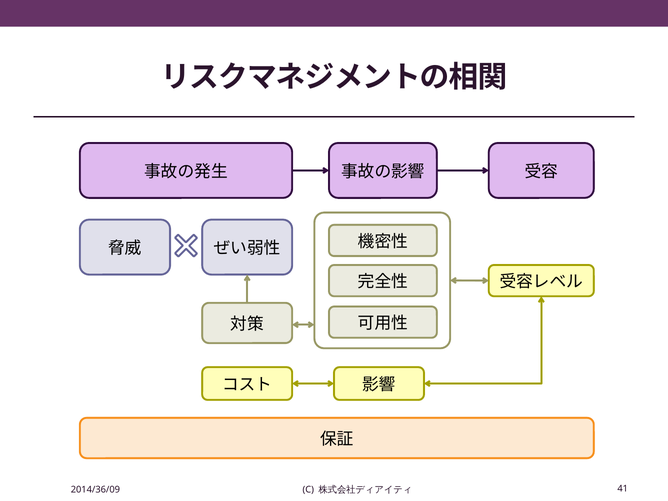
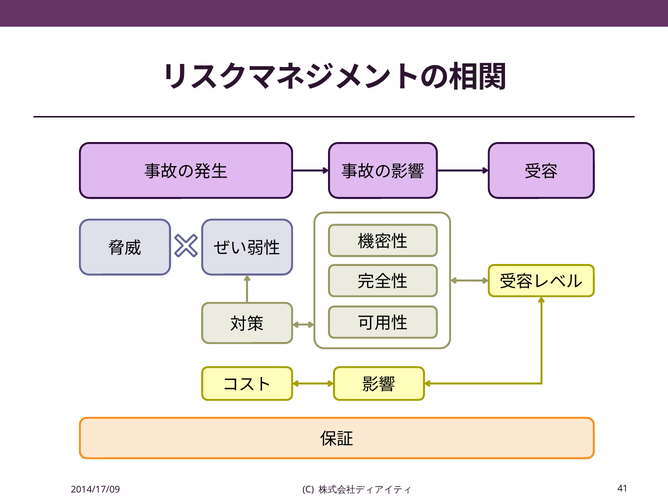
2014/36/09: 2014/36/09 -> 2014/17/09
